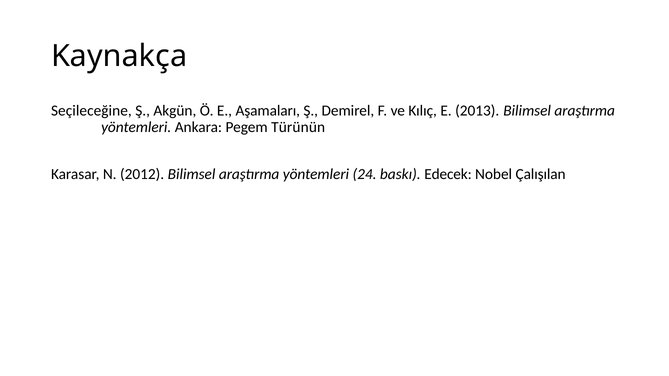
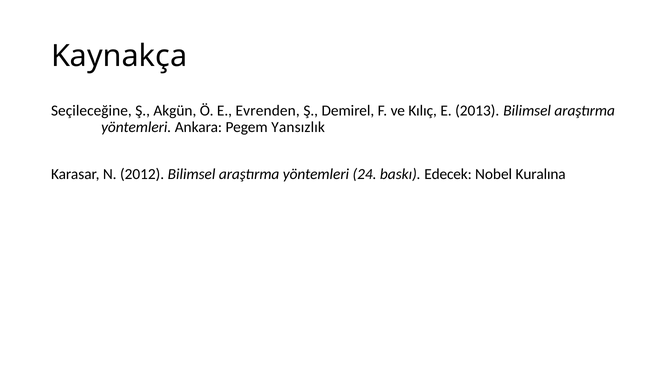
Aşamaları: Aşamaları -> Evrenden
Türünün: Türünün -> Yansızlık
Çalışılan: Çalışılan -> Kuralına
